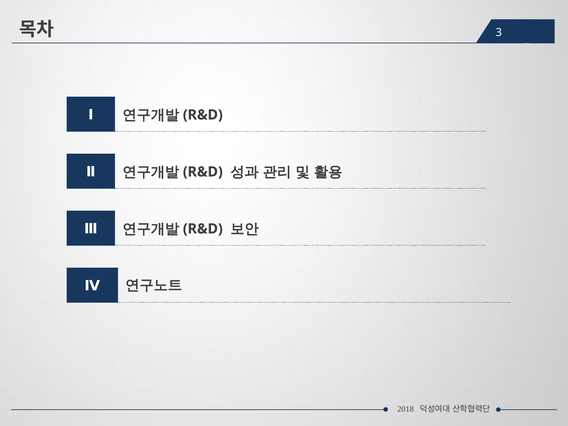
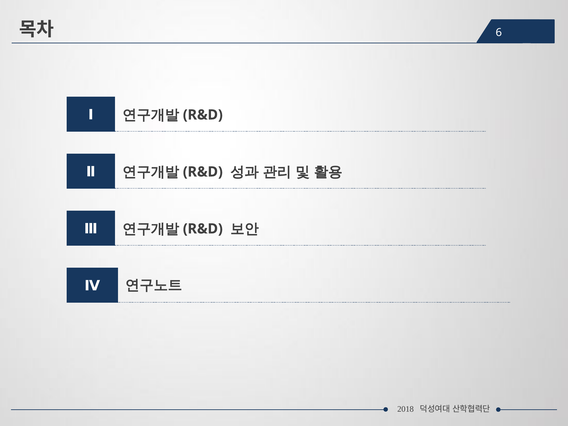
3: 3 -> 6
